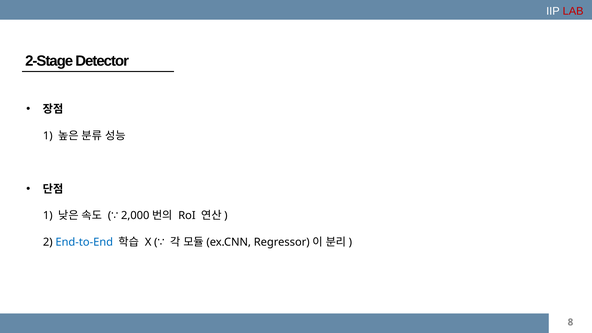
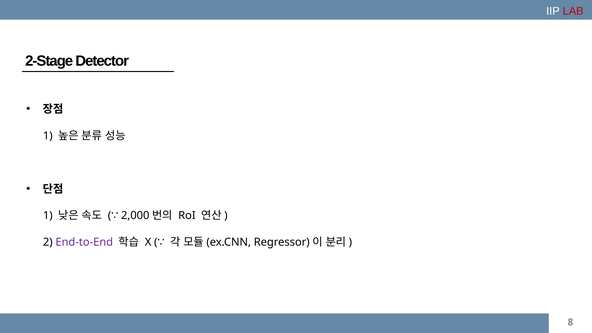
End-to-End colour: blue -> purple
